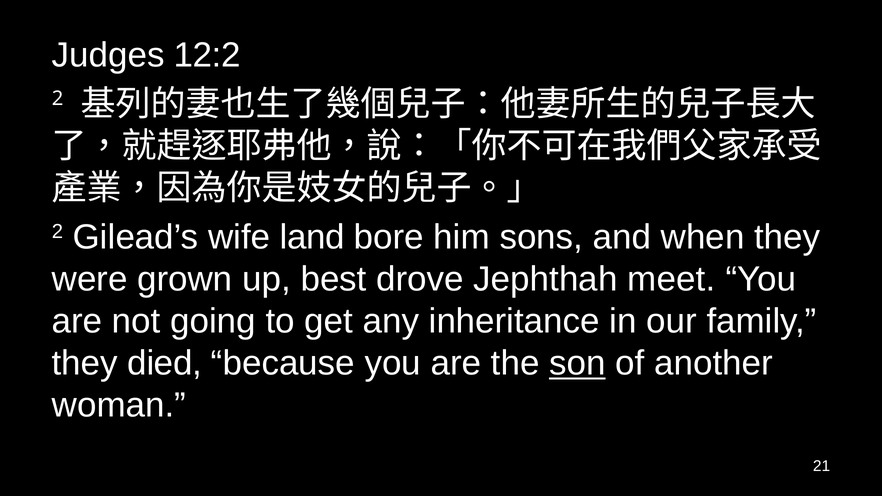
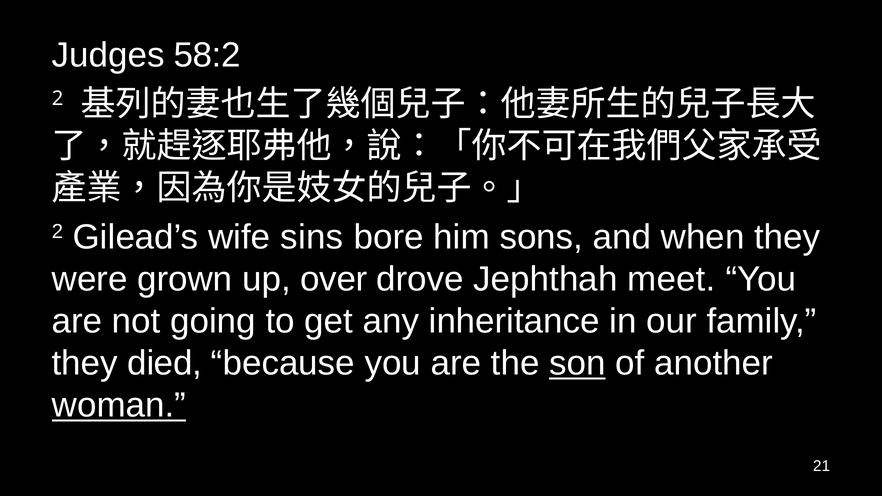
12:2: 12:2 -> 58:2
land: land -> sins
best: best -> over
woman underline: none -> present
